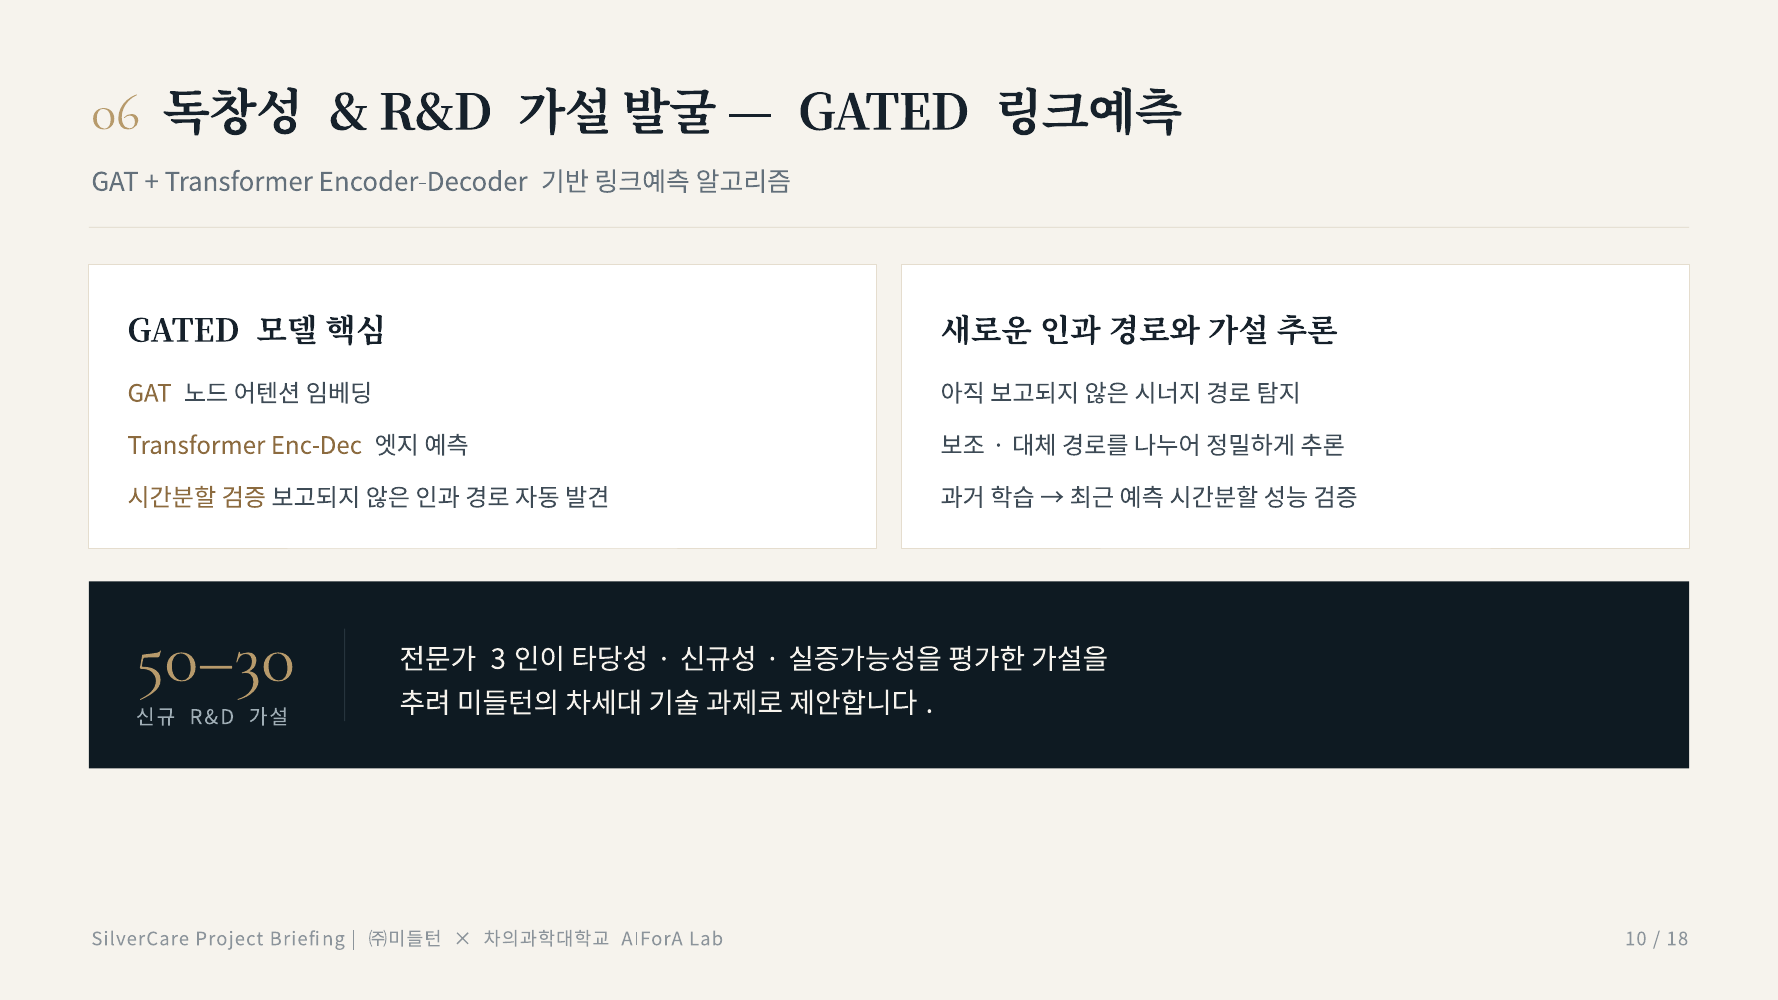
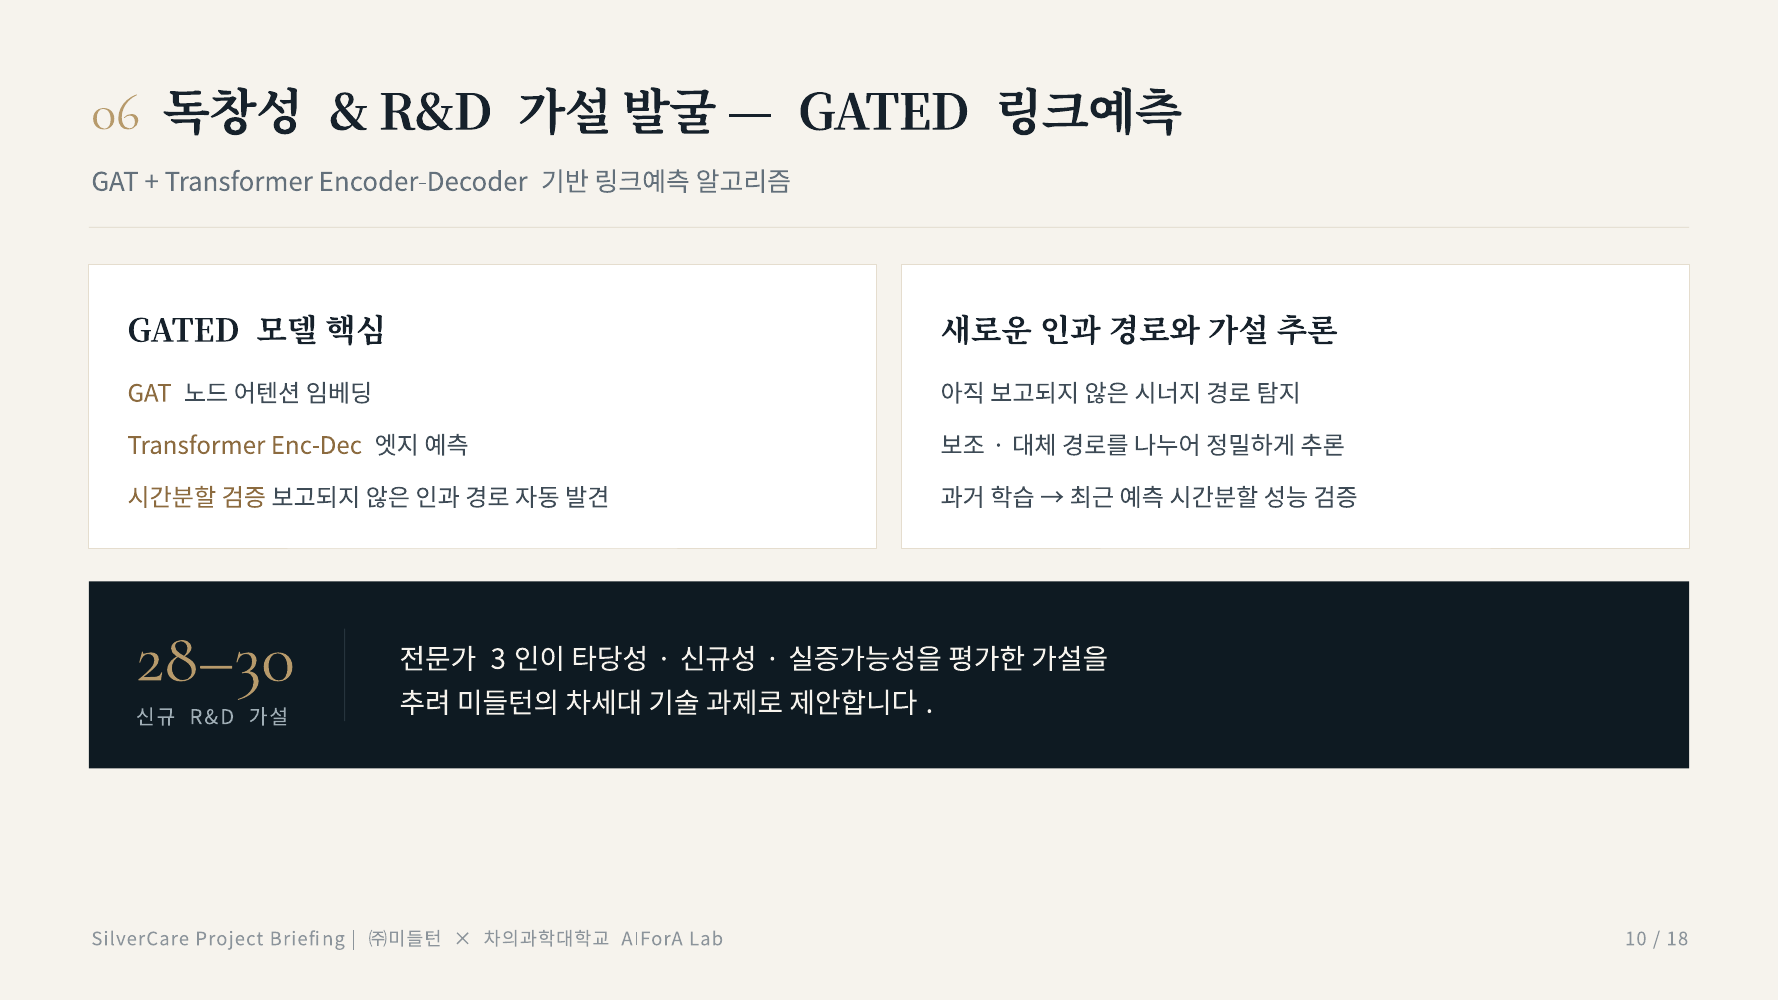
50–30: 50–30 -> 28–30
